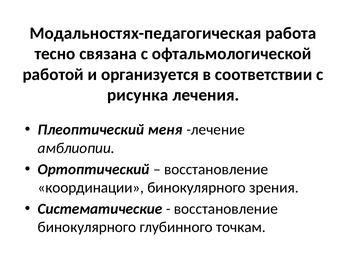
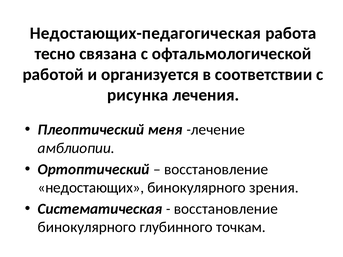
Модальностях-педагогическая: Модальностях-педагогическая -> Недостающих-педагогическая
координации: координации -> недостающих
Систематические: Систематические -> Систематическая
